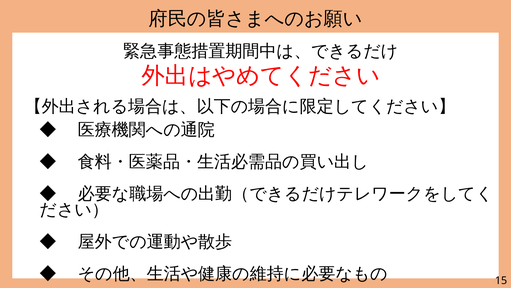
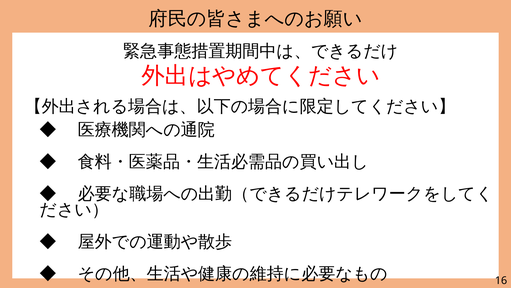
15: 15 -> 16
